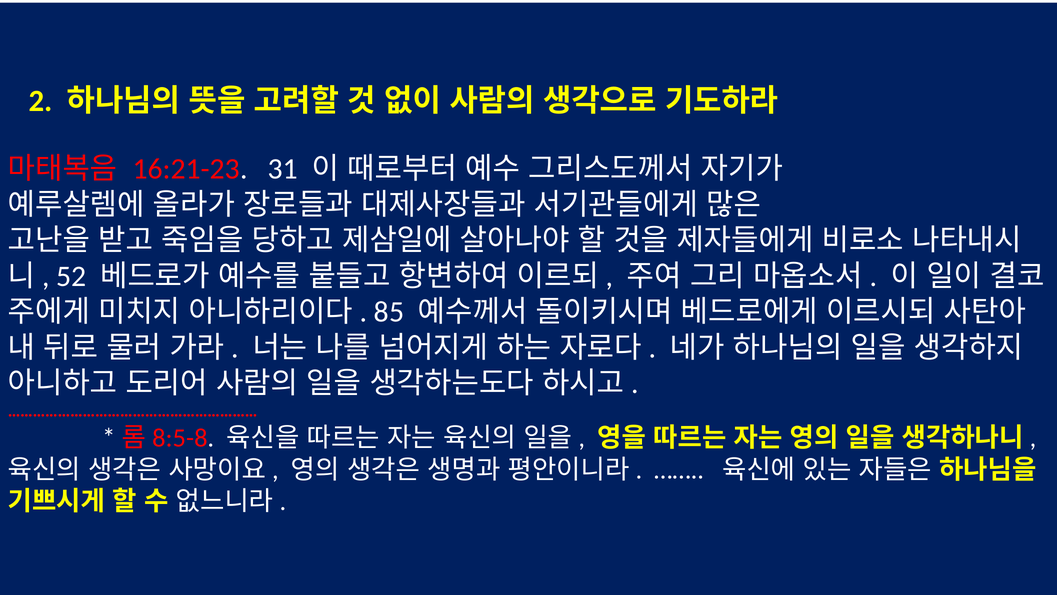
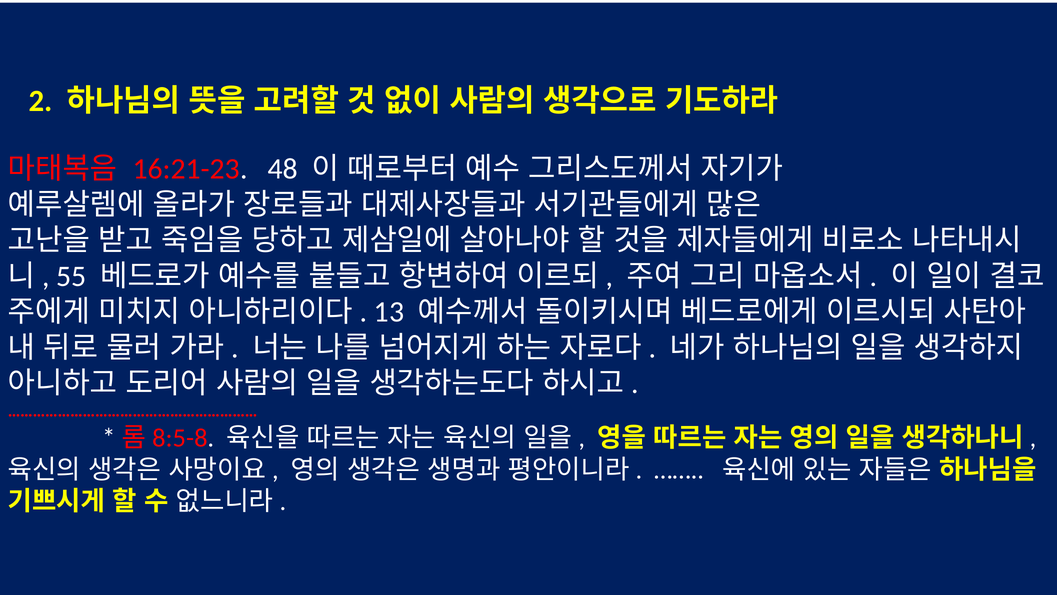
31: 31 -> 48
52: 52 -> 55
85: 85 -> 13
